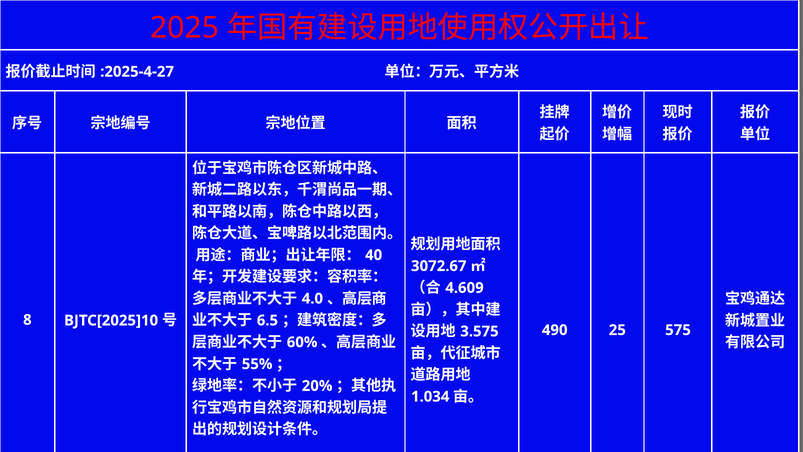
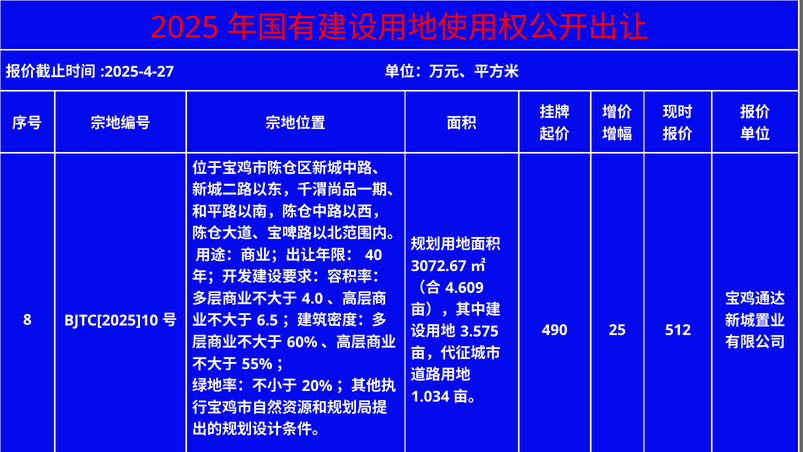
575: 575 -> 512
